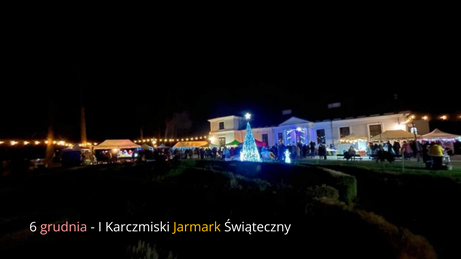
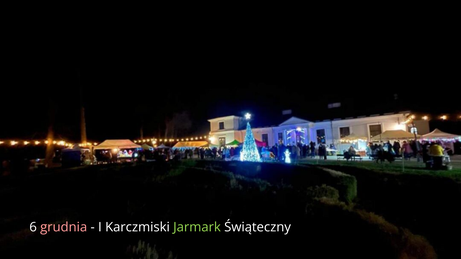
Jarmark colour: yellow -> light green
